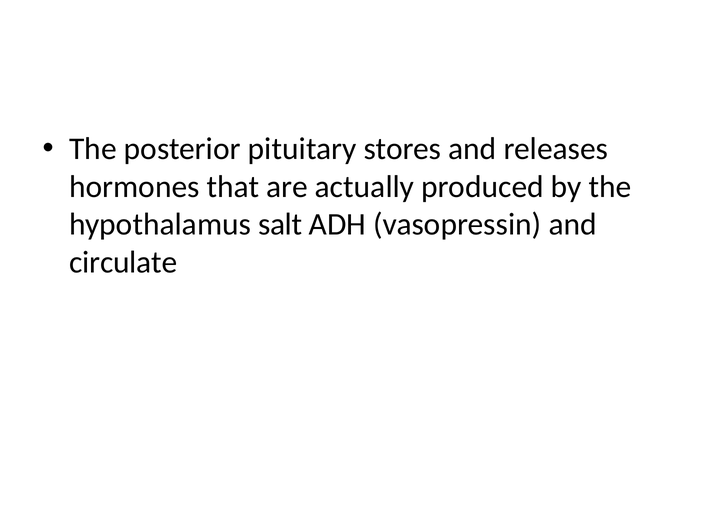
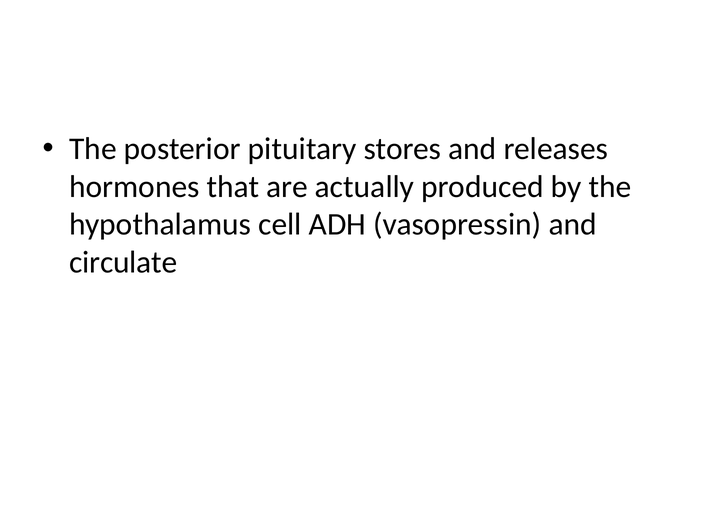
salt: salt -> cell
